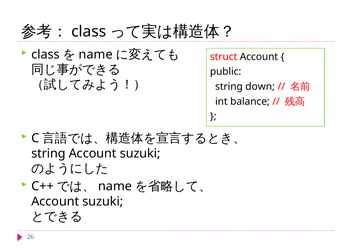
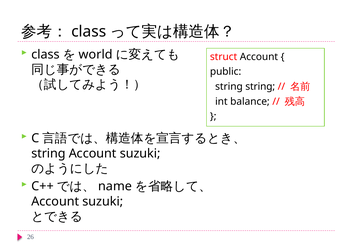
name at (96, 55): name -> world
string down: down -> string
